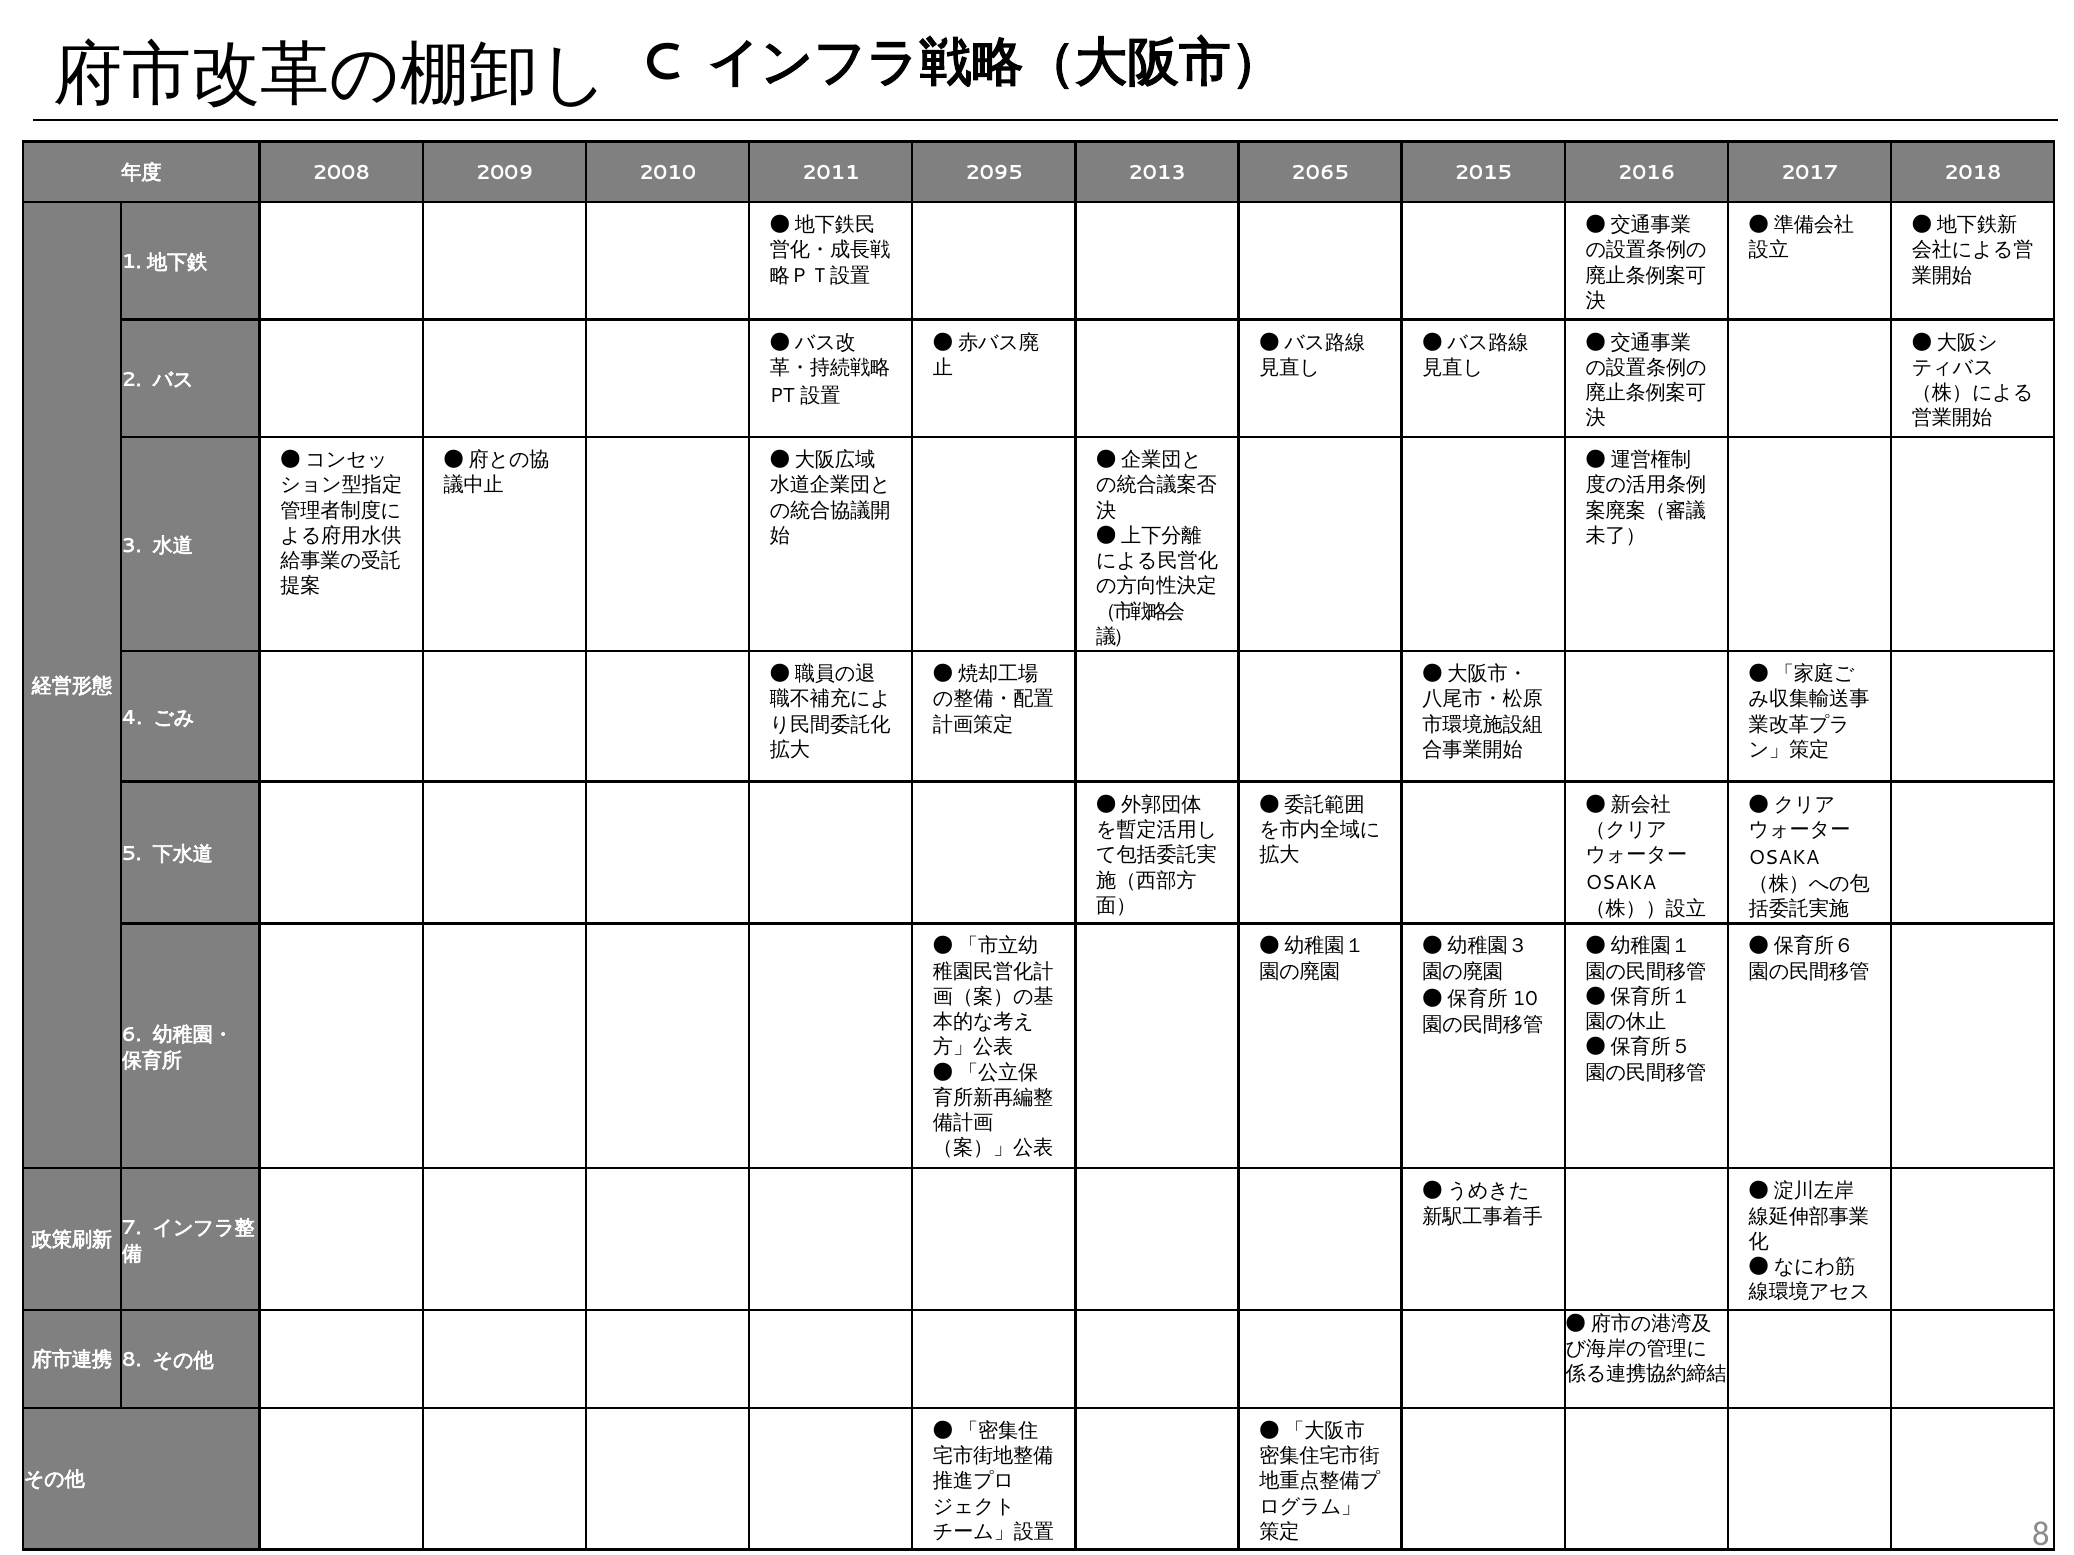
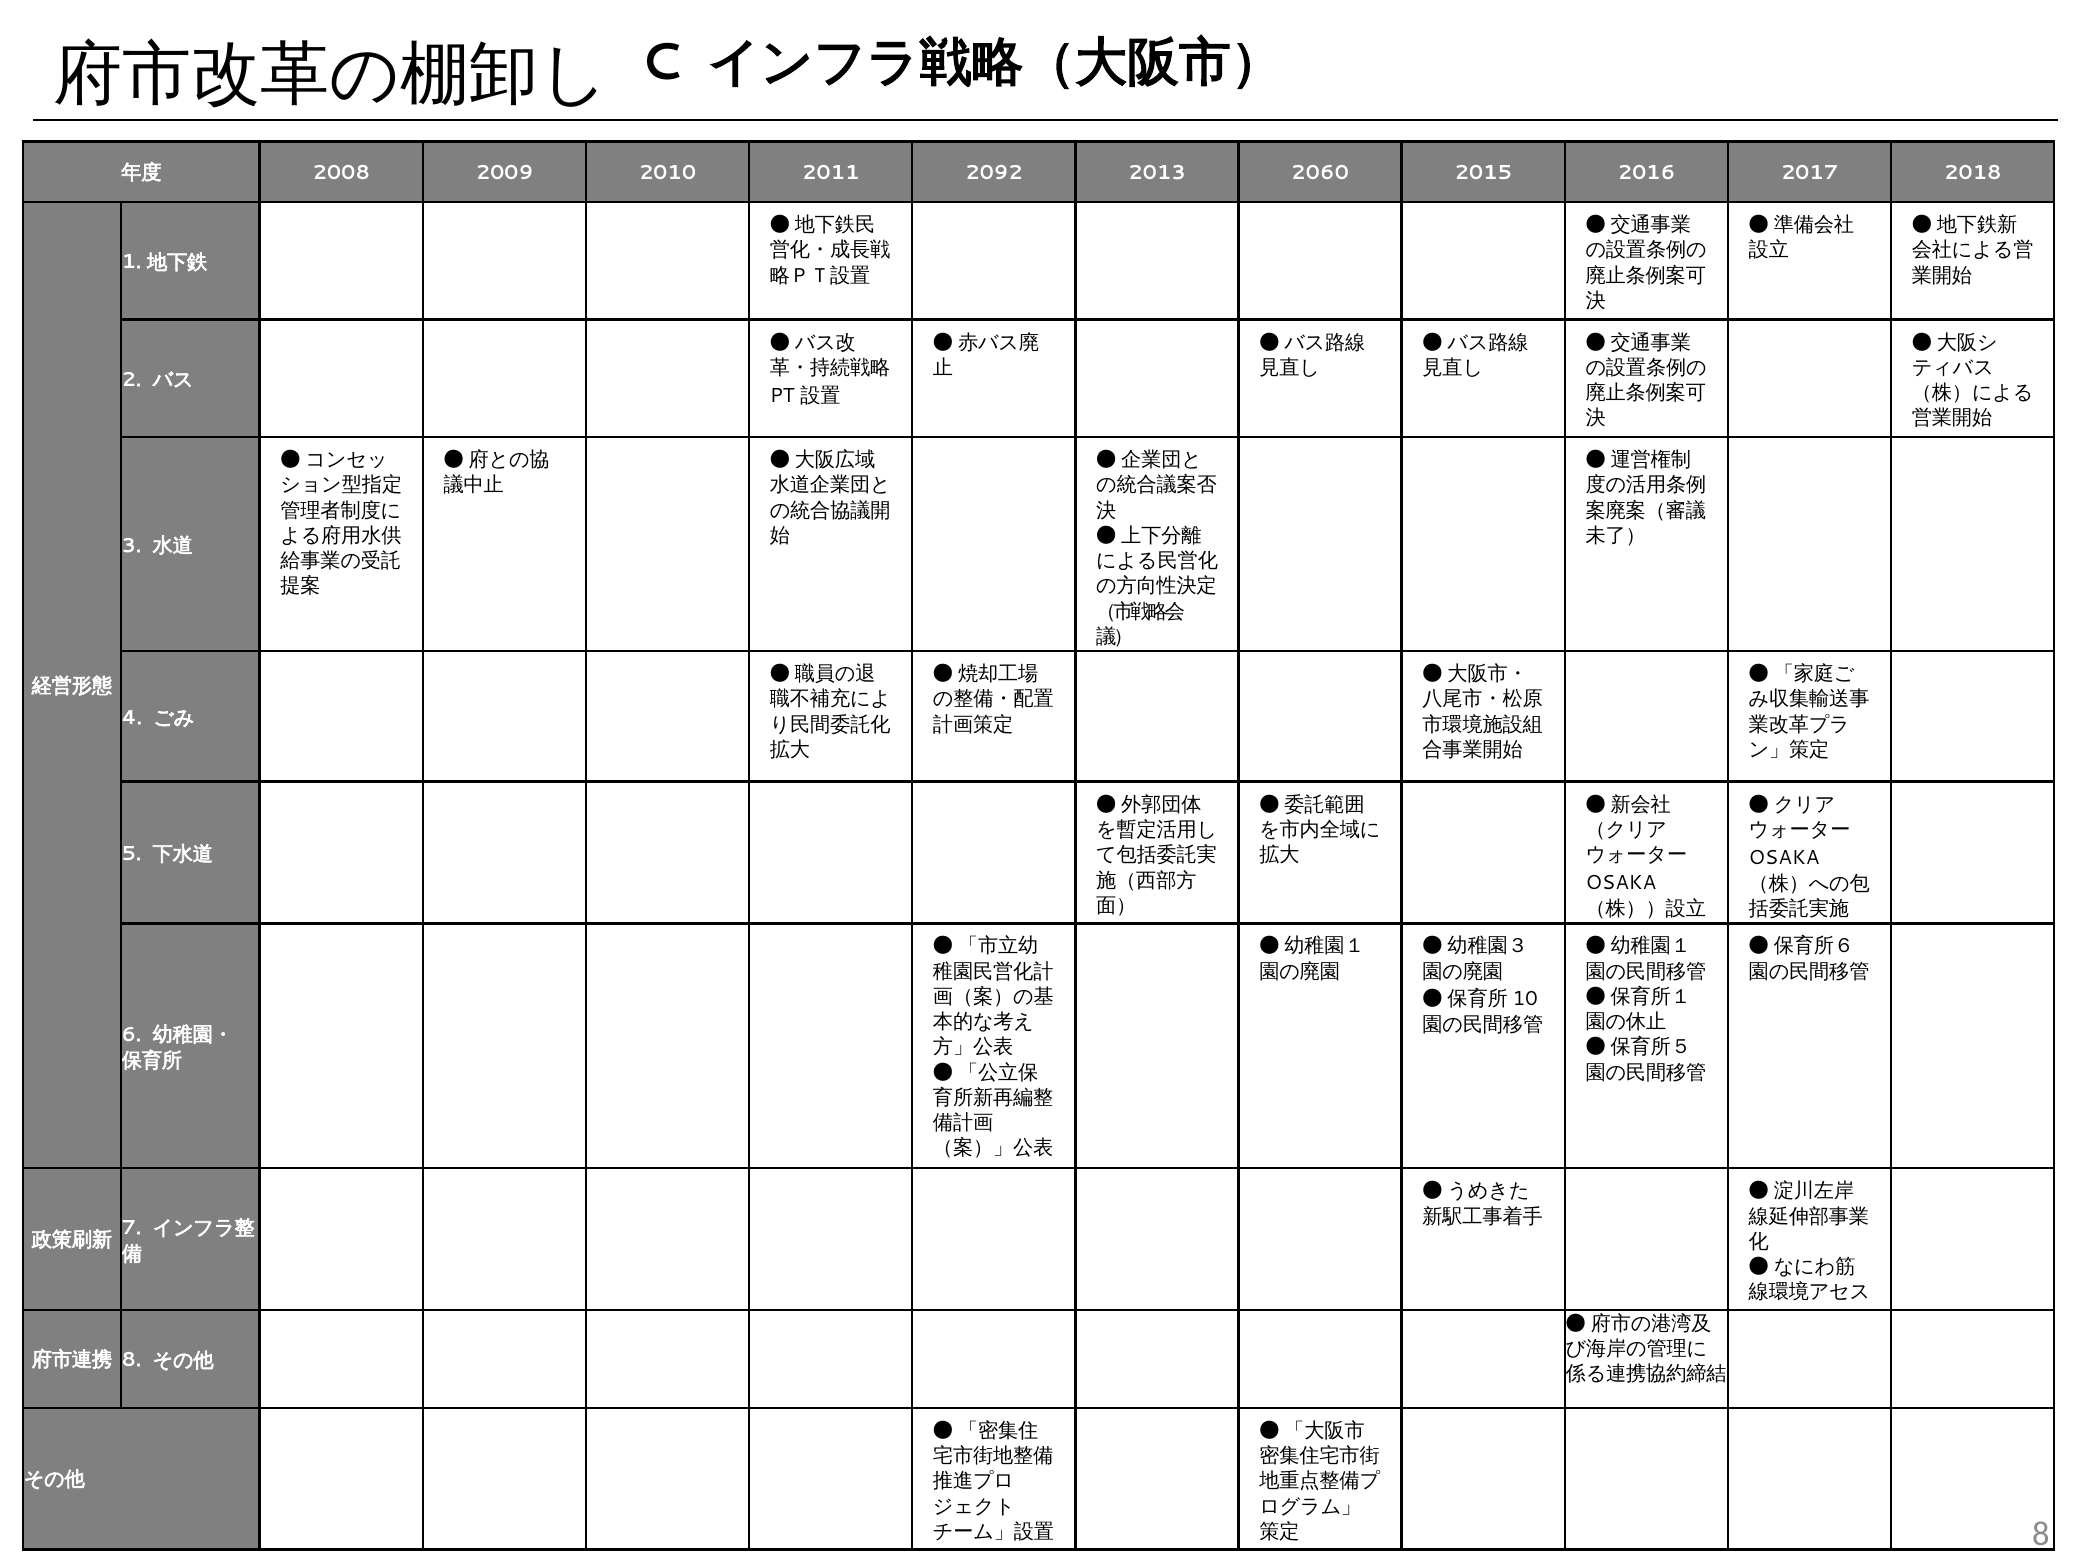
2095: 2095 -> 2092
2065: 2065 -> 2060
